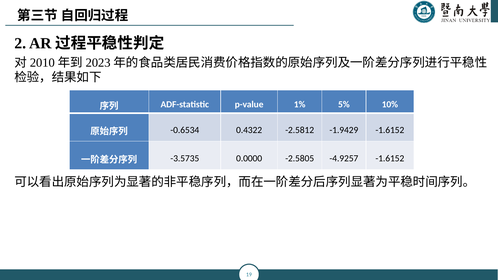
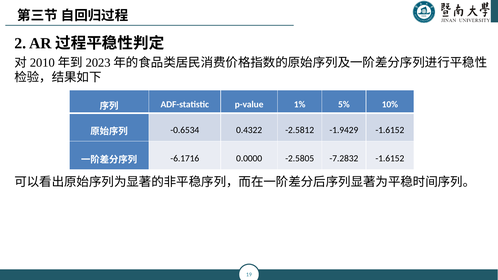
-3.5735: -3.5735 -> -6.1716
-4.9257: -4.9257 -> -7.2832
